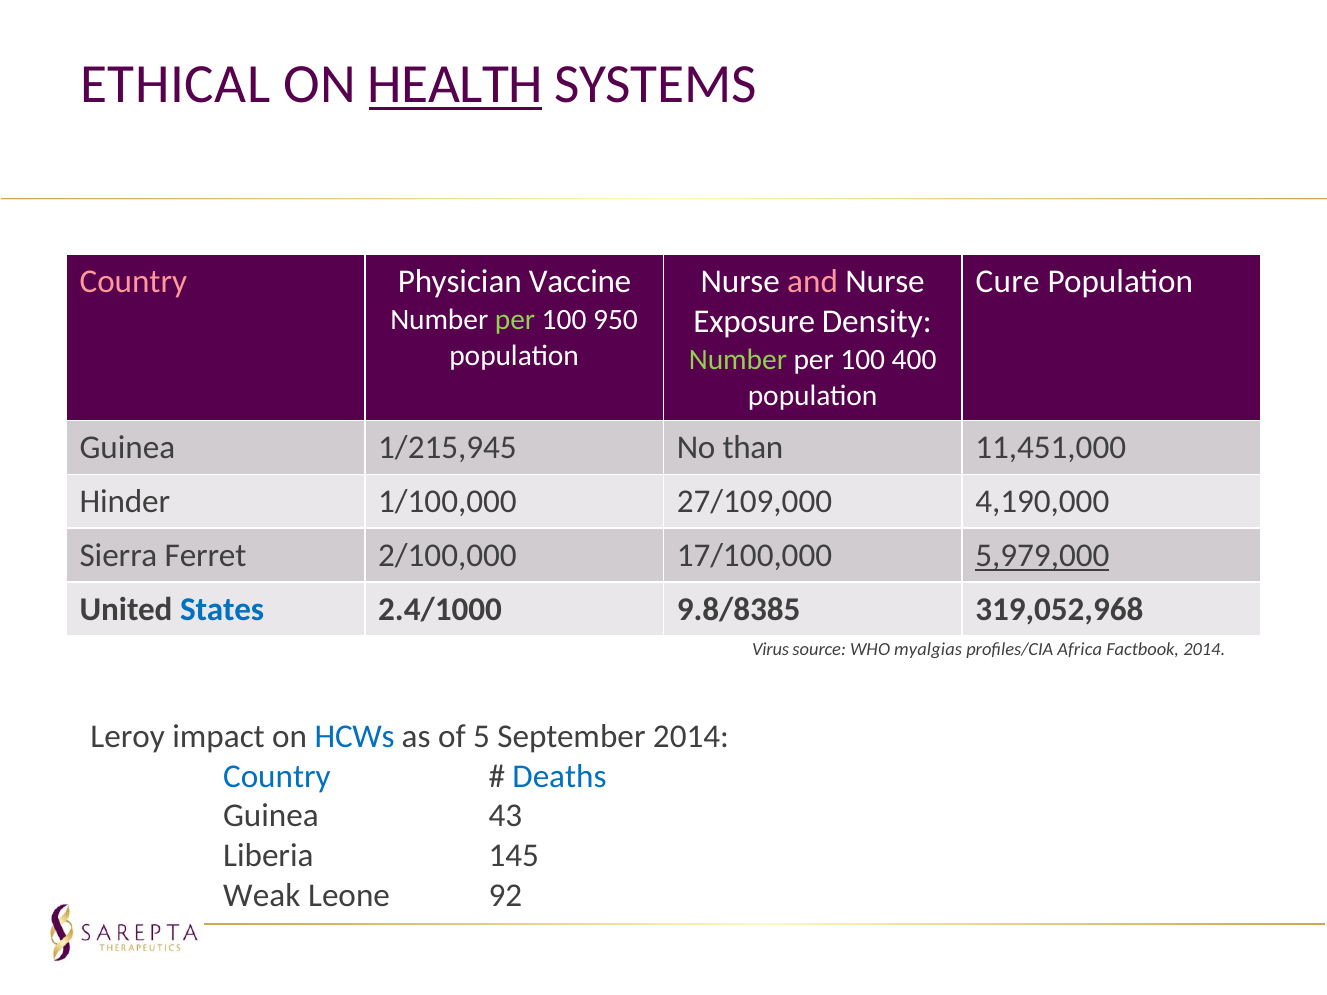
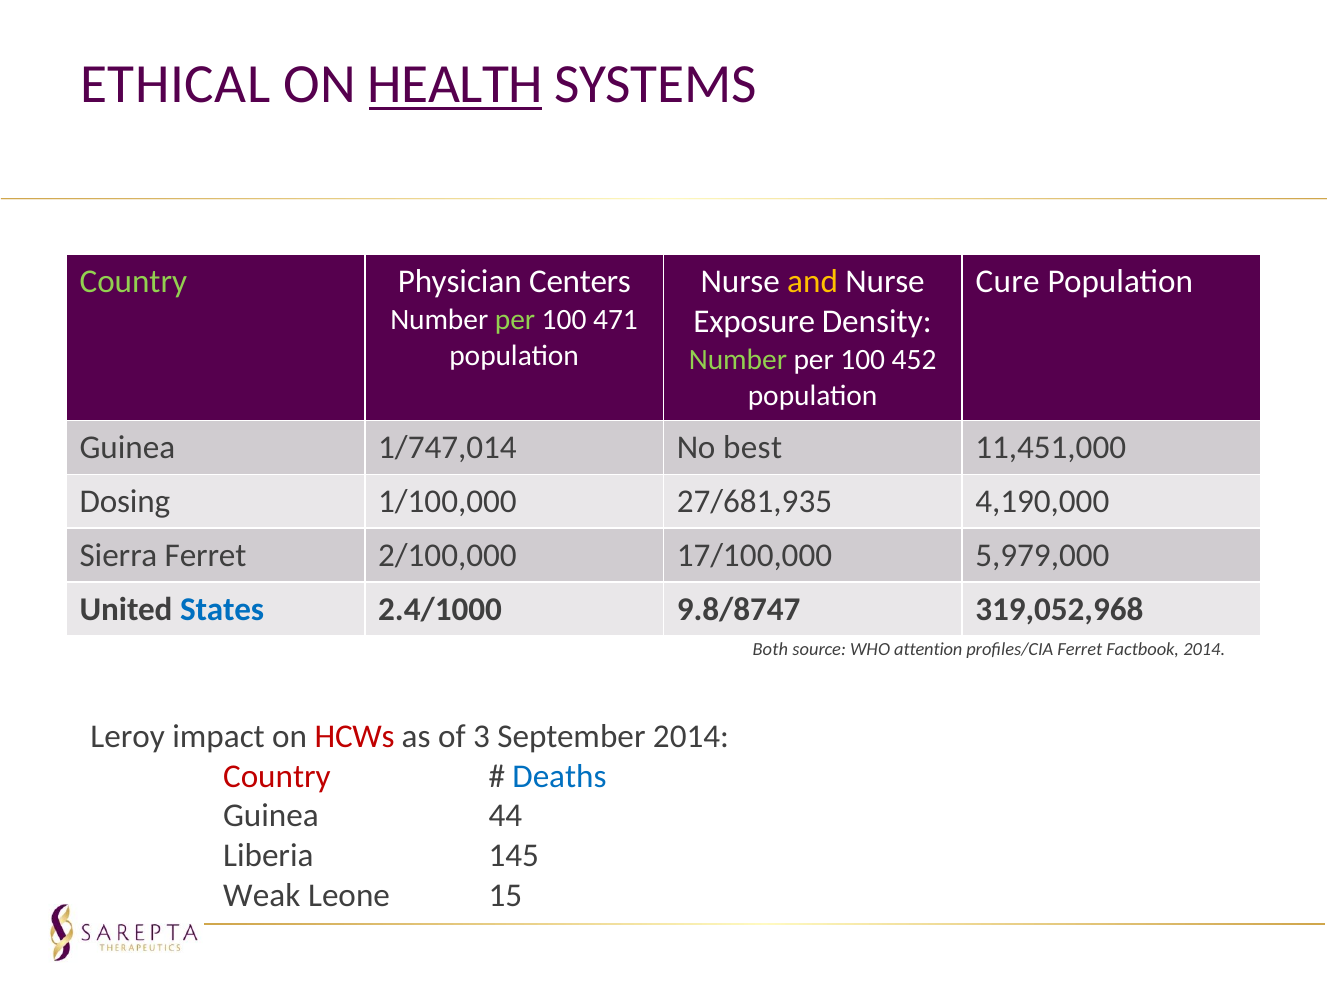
Country at (133, 282) colour: pink -> light green
Vaccine: Vaccine -> Centers
and colour: pink -> yellow
950: 950 -> 471
400: 400 -> 452
1/215,945: 1/215,945 -> 1/747,014
than: than -> best
Hinder: Hinder -> Dosing
27/109,000: 27/109,000 -> 27/681,935
5,979,000 underline: present -> none
9.8/8385: 9.8/8385 -> 9.8/8747
Virus: Virus -> Both
myalgias: myalgias -> attention
profiles/CIA Africa: Africa -> Ferret
HCWs colour: blue -> red
5: 5 -> 3
Country at (277, 776) colour: blue -> red
43: 43 -> 44
92: 92 -> 15
